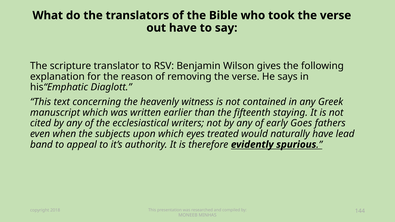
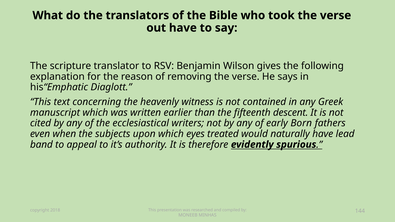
staying: staying -> descent
Goes: Goes -> Born
